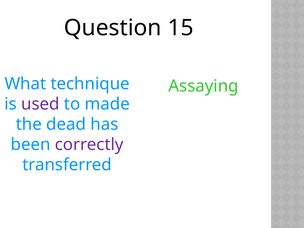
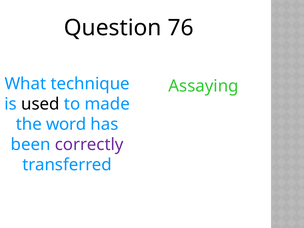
15: 15 -> 76
used colour: purple -> black
dead: dead -> word
